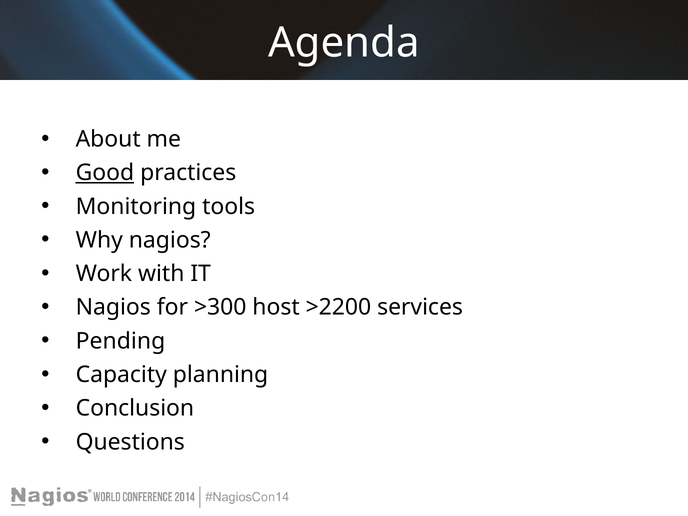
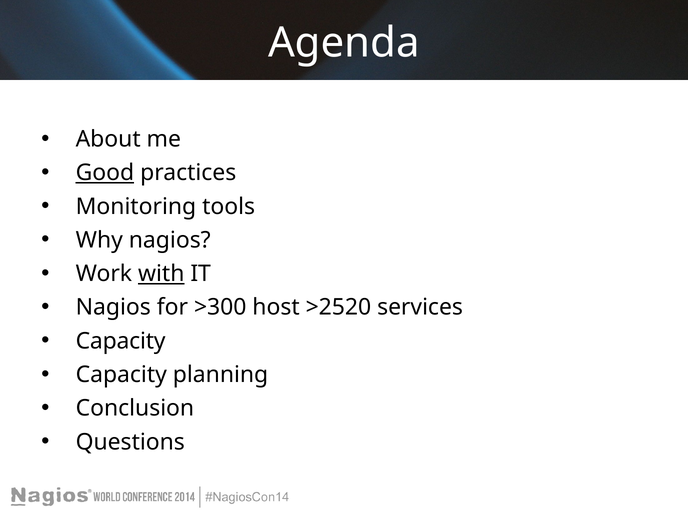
with underline: none -> present
>2200: >2200 -> >2520
Pending at (120, 341): Pending -> Capacity
